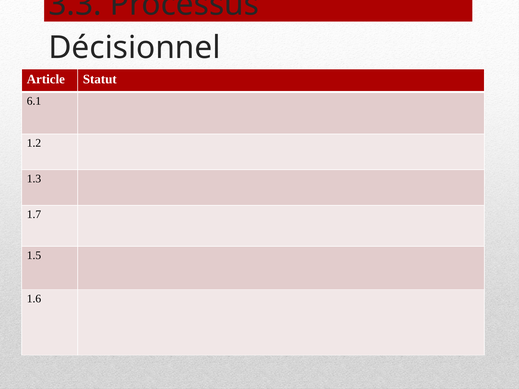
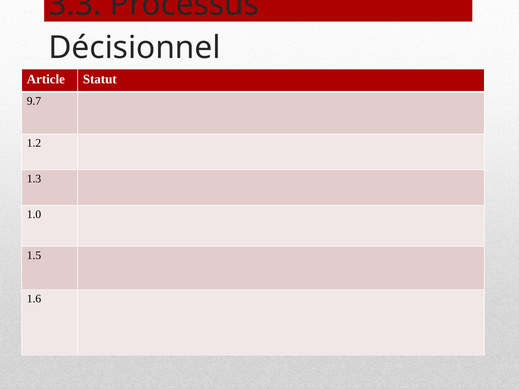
6.1: 6.1 -> 9.7
1.7: 1.7 -> 1.0
